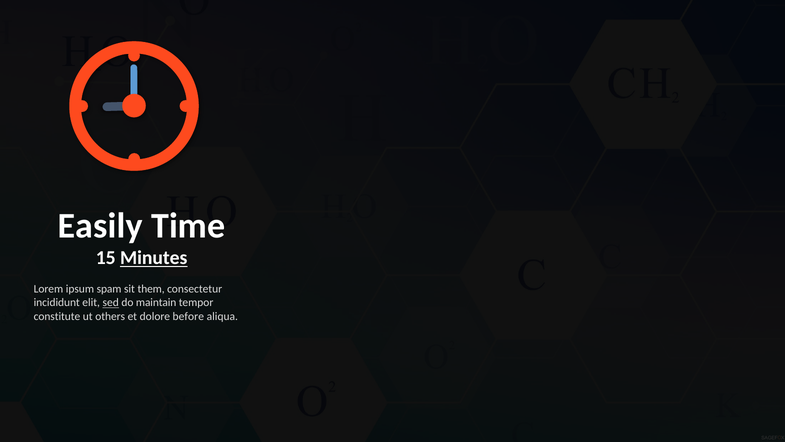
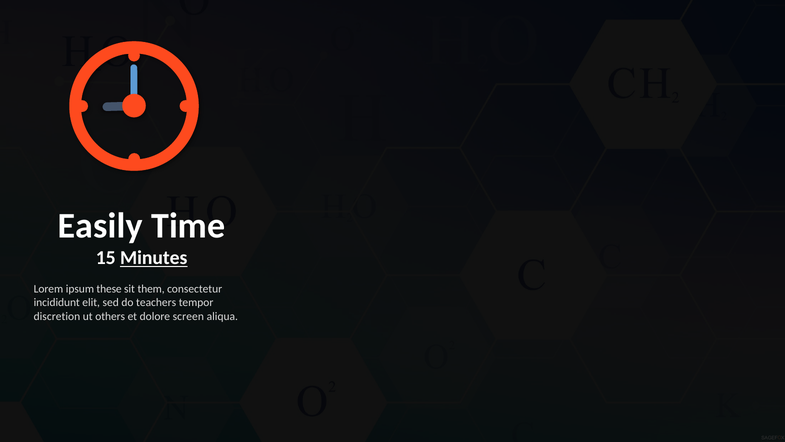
spam: spam -> these
sed underline: present -> none
maintain: maintain -> teachers
constitute: constitute -> discretion
before: before -> screen
